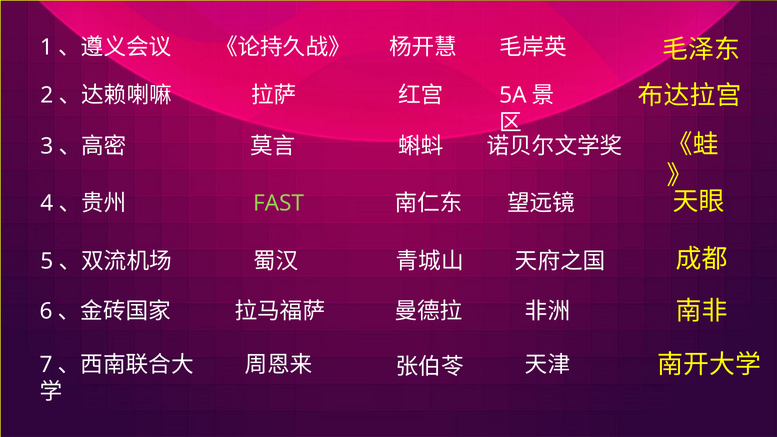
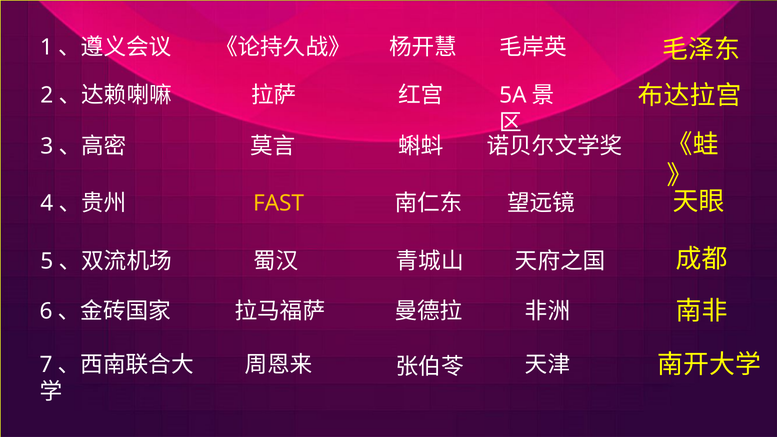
FAST colour: light green -> yellow
